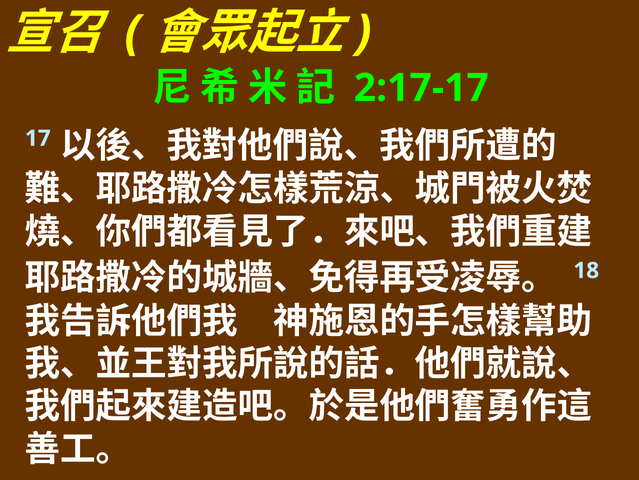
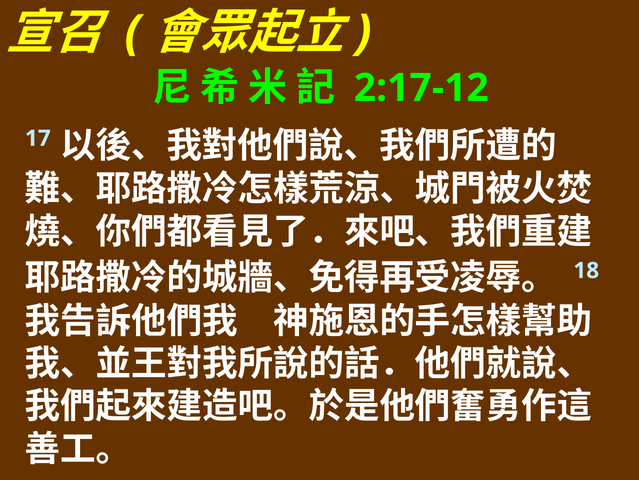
2:17-17: 2:17-17 -> 2:17-12
